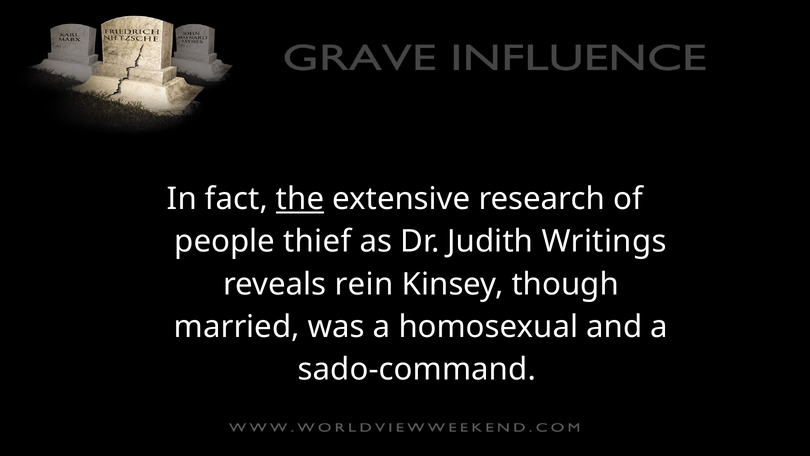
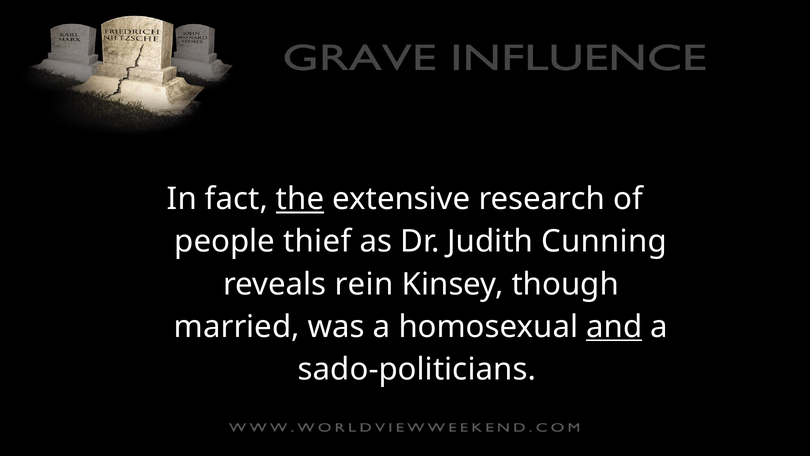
Writings: Writings -> Cunning
and underline: none -> present
sado-command: sado-command -> sado-politicians
